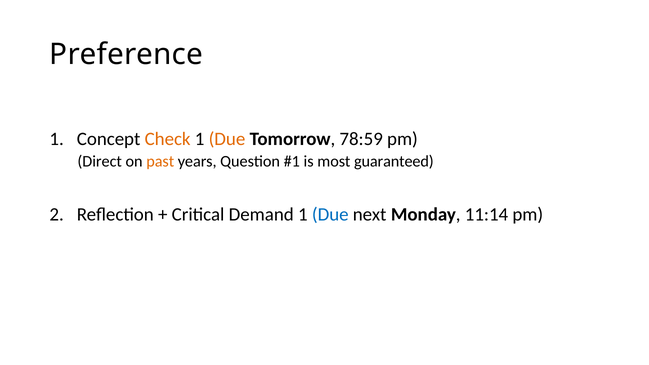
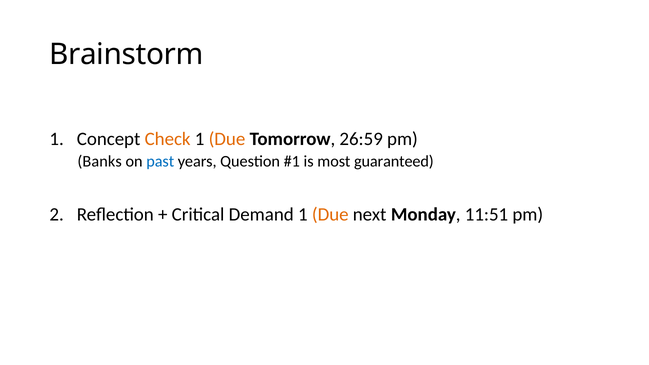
Preference: Preference -> Brainstorm
78:59: 78:59 -> 26:59
Direct: Direct -> Banks
past colour: orange -> blue
Due at (330, 215) colour: blue -> orange
11:14: 11:14 -> 11:51
